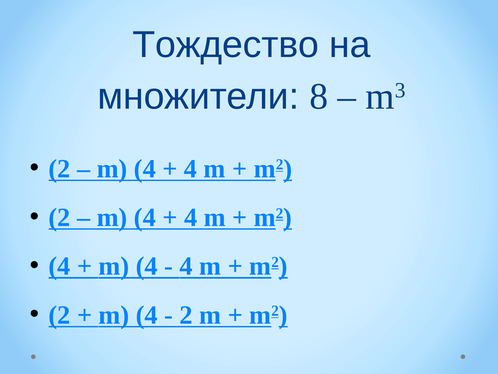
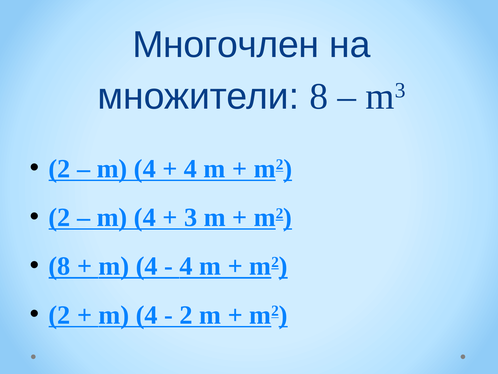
Тождество: Тождество -> Многочлен
4 at (191, 217): 4 -> 3
4 at (60, 266): 4 -> 8
